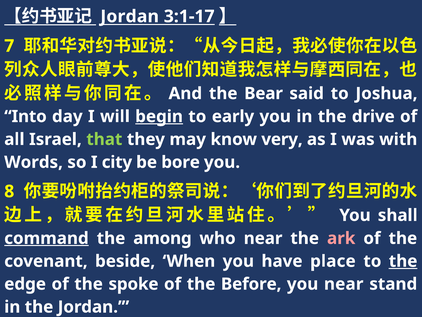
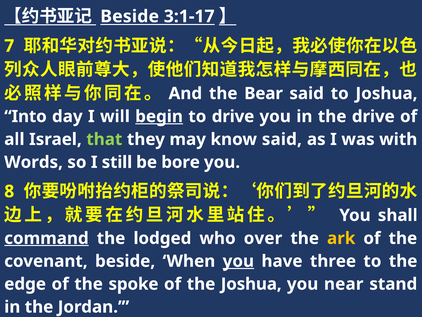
Jordan at (130, 16): Jordan -> Beside
to early: early -> drive
know very: very -> said
city: city -> still
among: among -> lodged
who near: near -> over
ark colour: pink -> yellow
you at (238, 261) underline: none -> present
place: place -> three
the at (403, 261) underline: present -> none
the Before: Before -> Joshua
